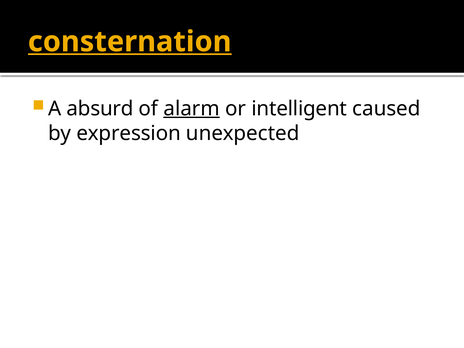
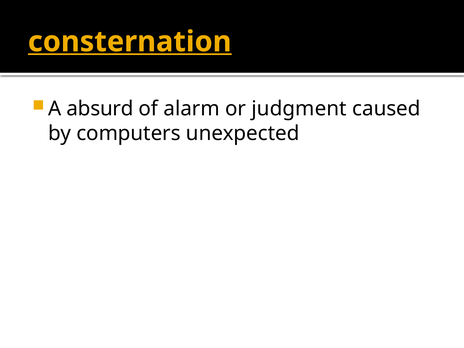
alarm underline: present -> none
intelligent: intelligent -> judgment
expression: expression -> computers
